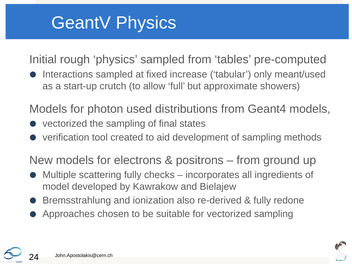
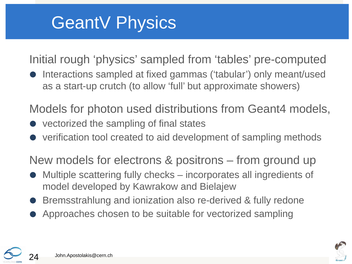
increase: increase -> gammas
